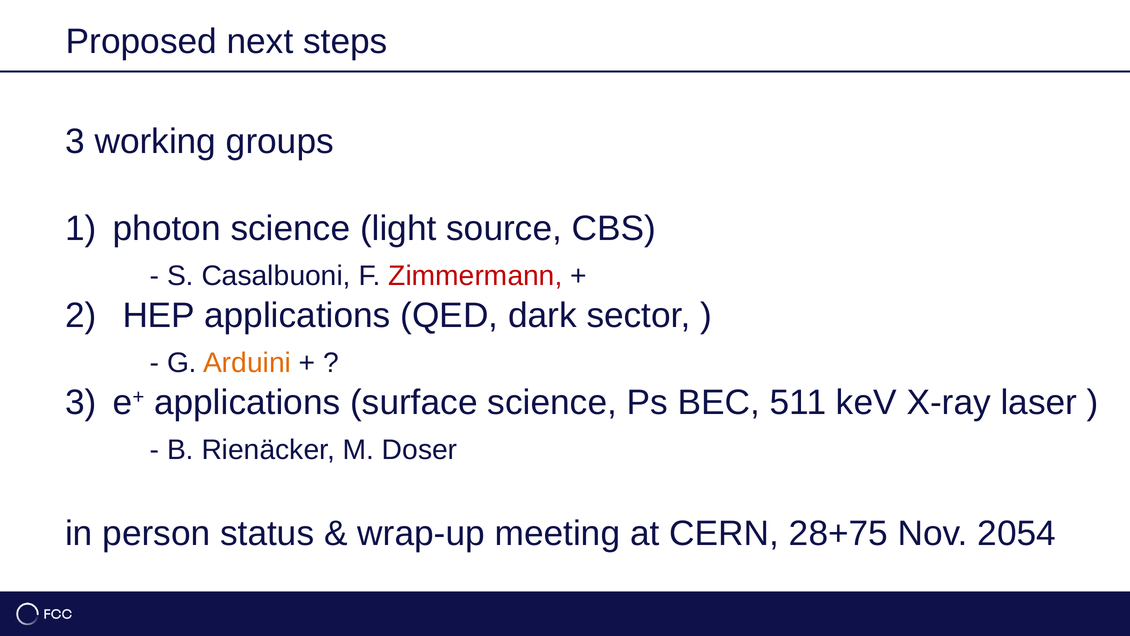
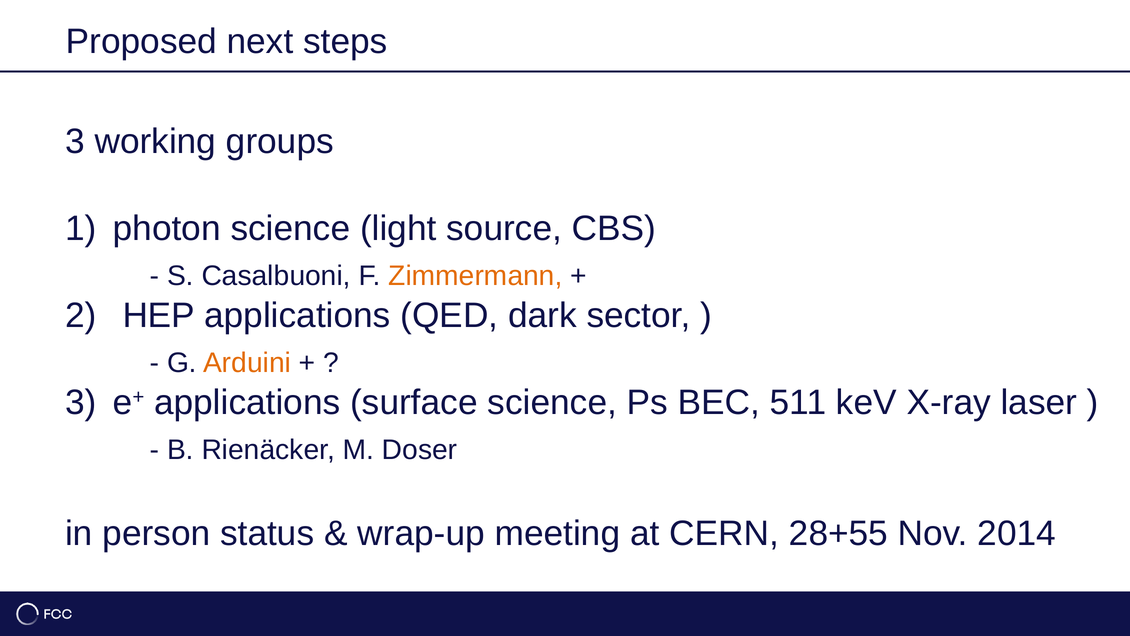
Zimmermann colour: red -> orange
28+75: 28+75 -> 28+55
2054: 2054 -> 2014
